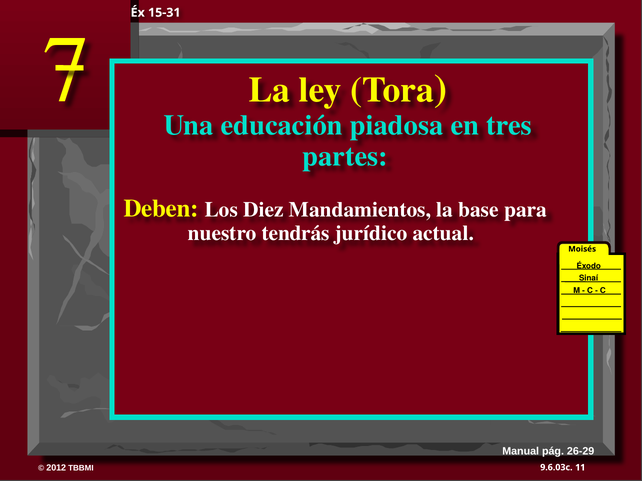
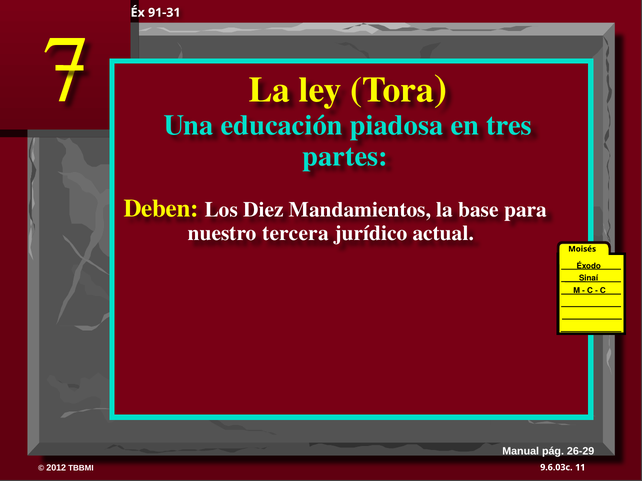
15-31: 15-31 -> 91-31
tendrás: tendrás -> tercera
